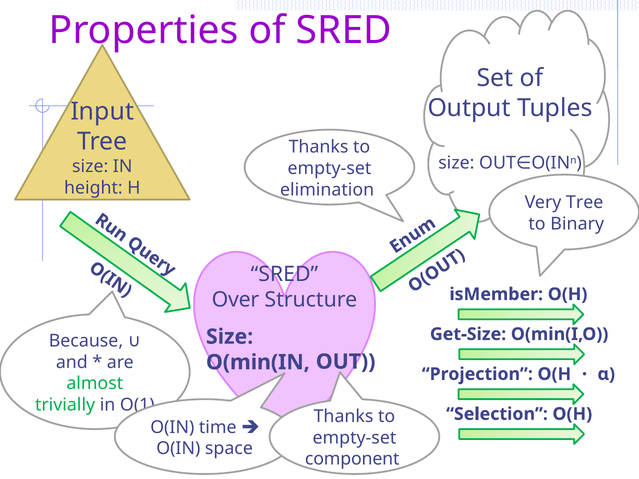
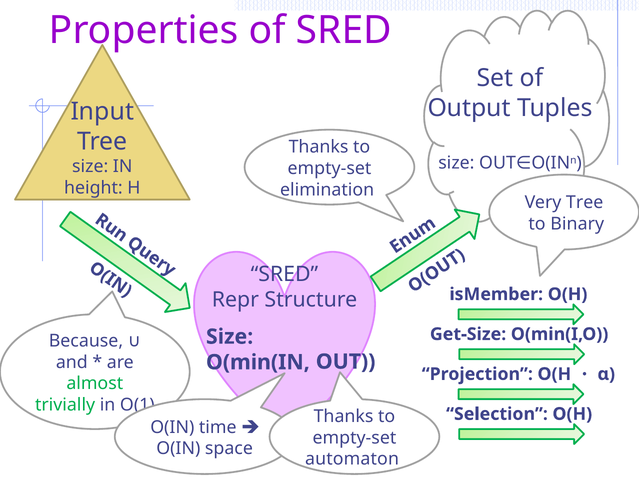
Over: Over -> Repr
component: component -> automaton
